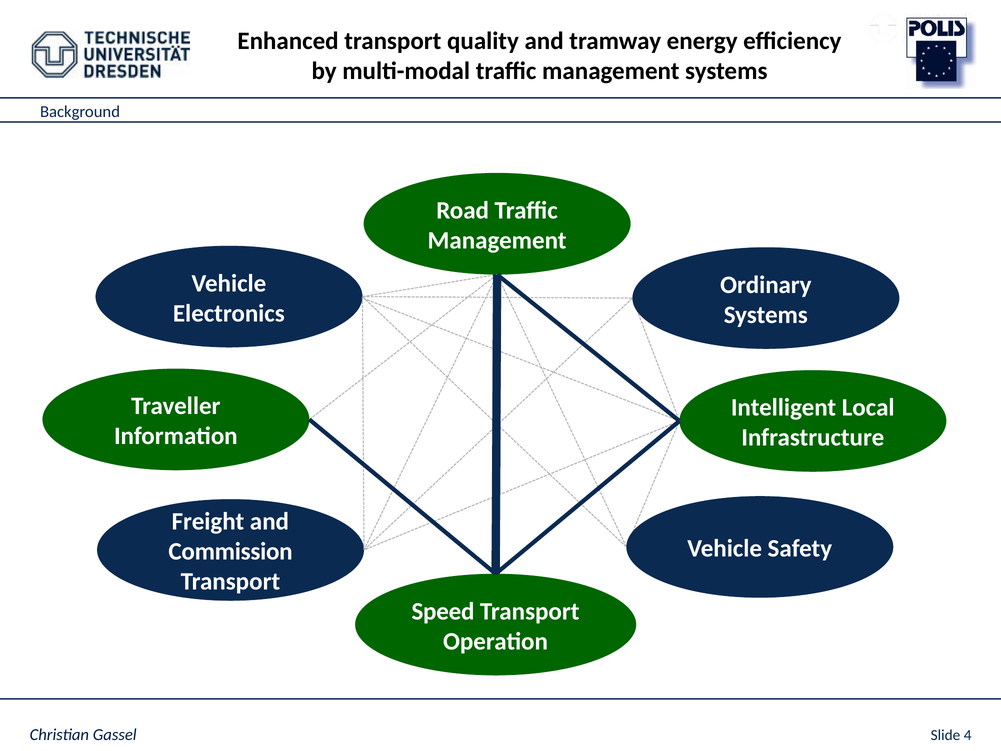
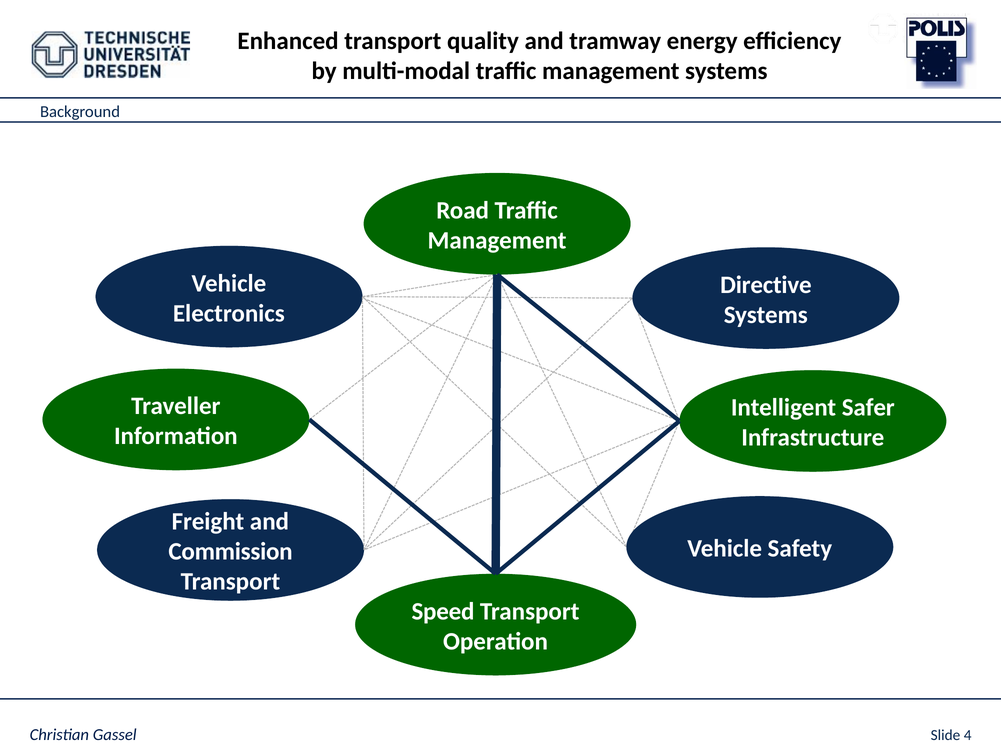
Ordinary: Ordinary -> Directive
Local: Local -> Safer
